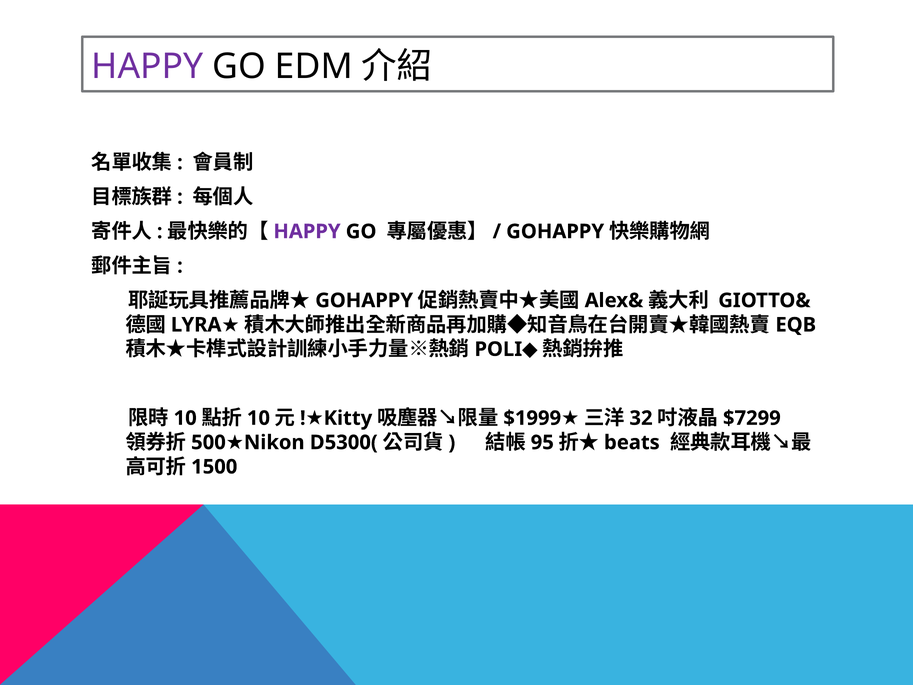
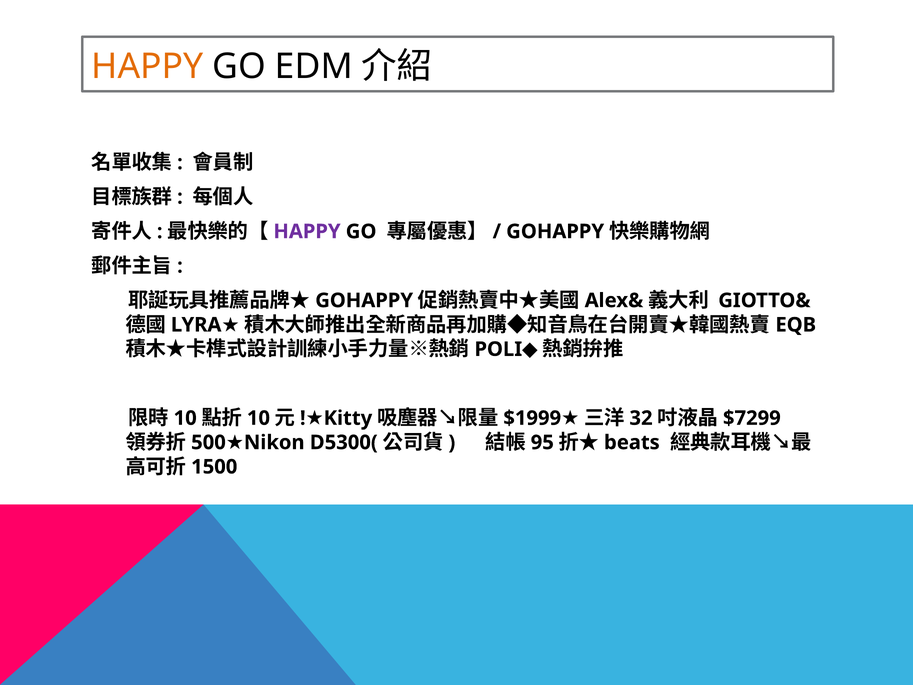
HAPPY at (147, 66) colour: purple -> orange
